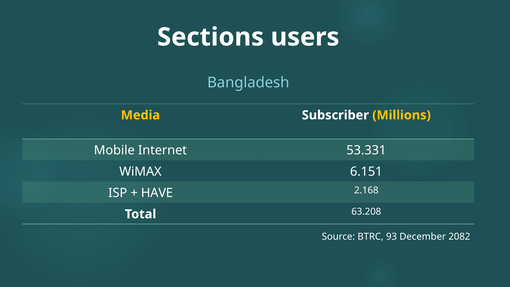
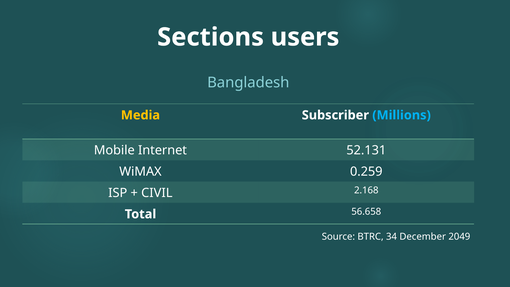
Millions colour: yellow -> light blue
53.331: 53.331 -> 52.131
6.151: 6.151 -> 0.259
HAVE: HAVE -> CIVIL
63.208: 63.208 -> 56.658
93: 93 -> 34
2082: 2082 -> 2049
